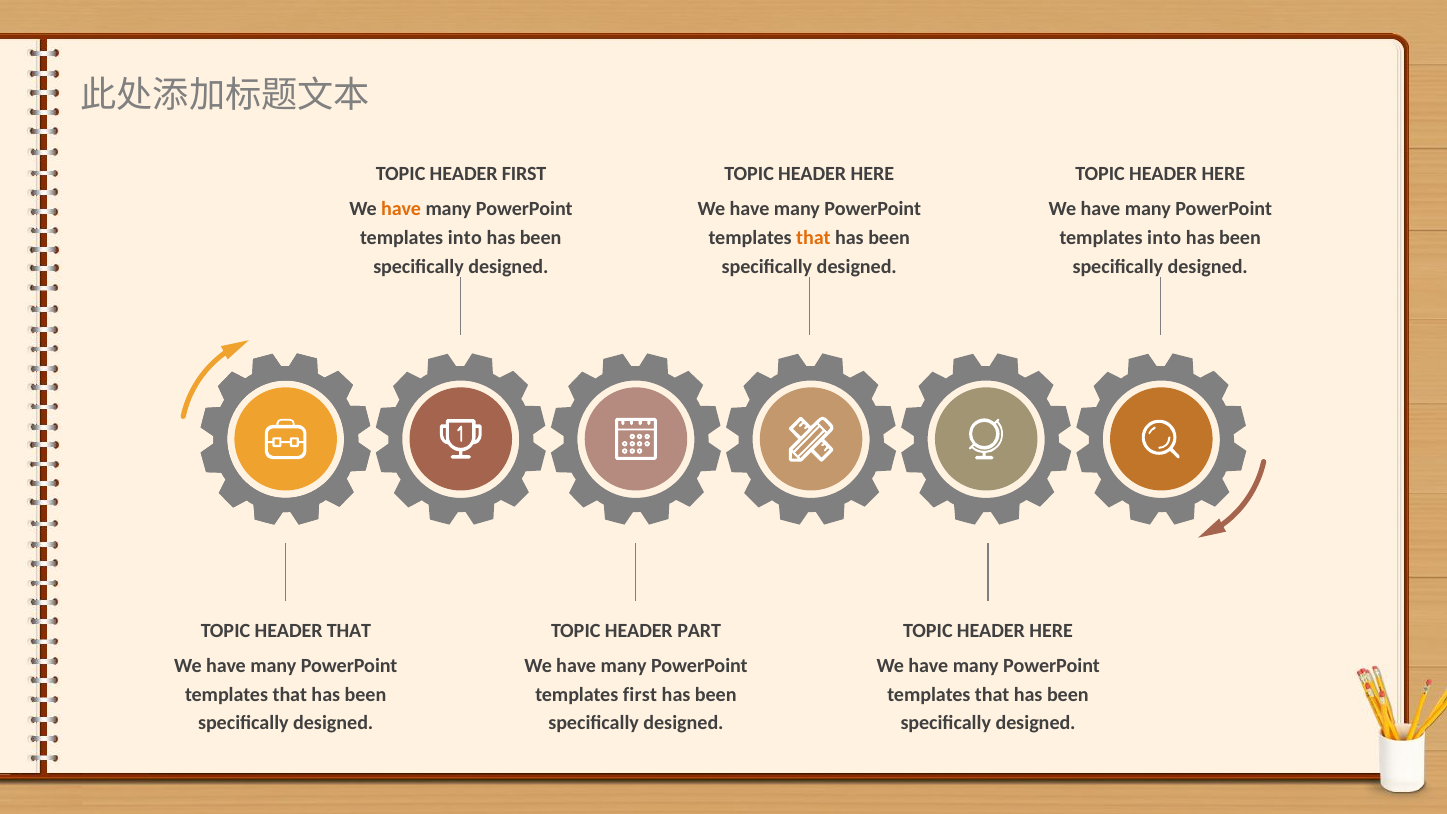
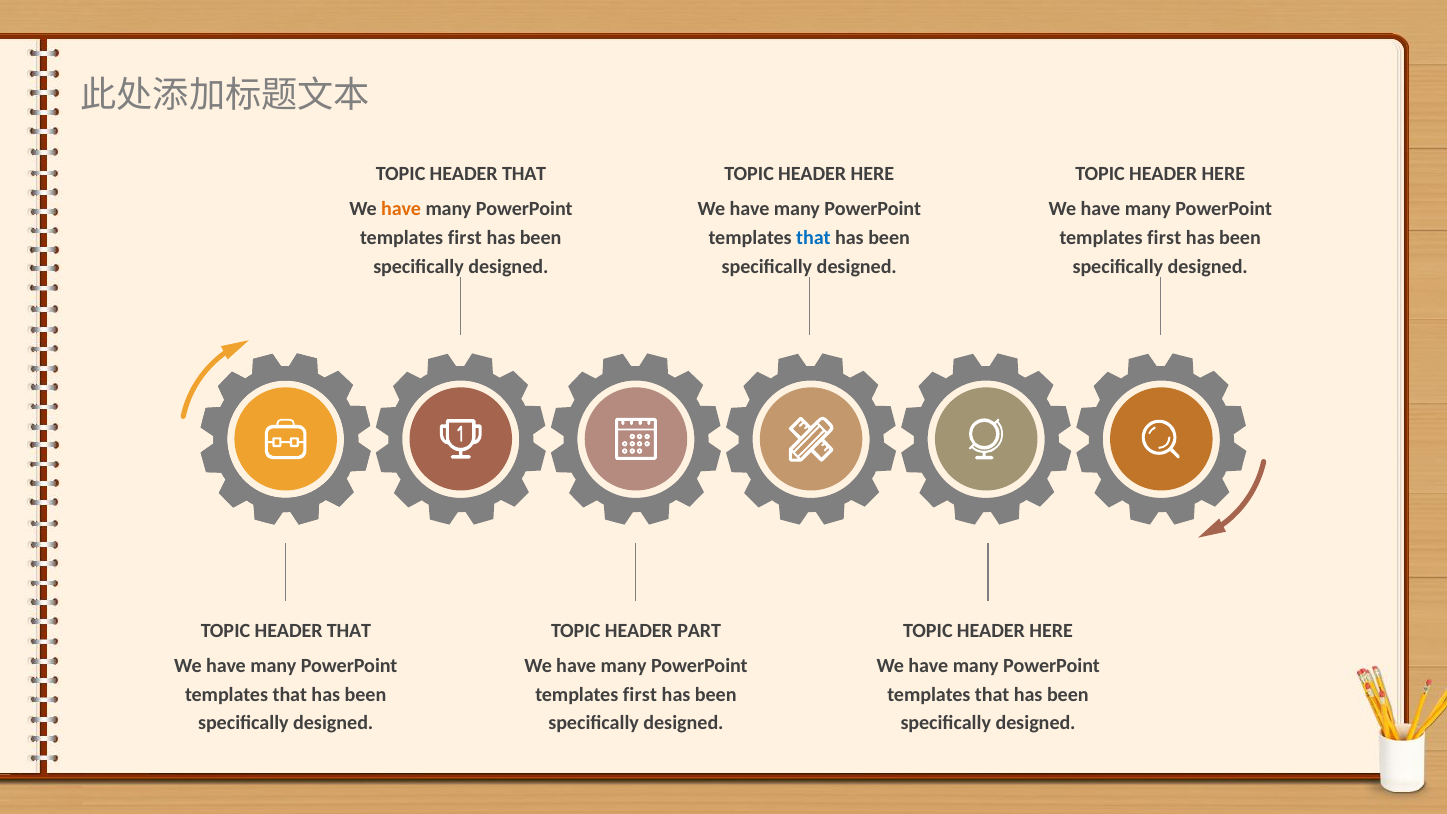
FIRST at (524, 174): FIRST -> THAT
into at (465, 238): into -> first
that at (813, 238) colour: orange -> blue
into at (1164, 238): into -> first
